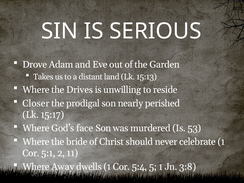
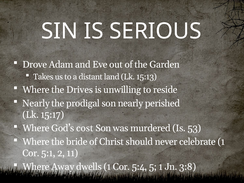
Closer at (36, 103): Closer -> Nearly
face: face -> cost
